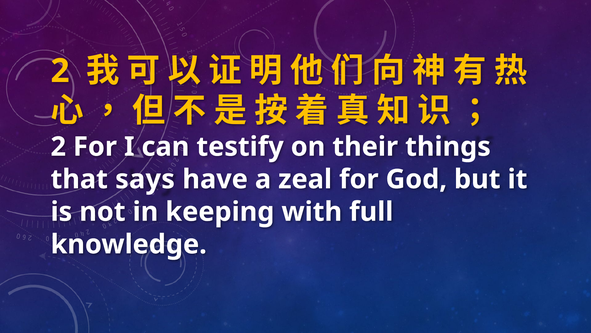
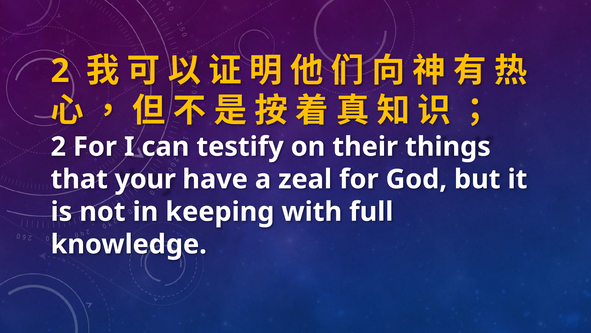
says: says -> your
